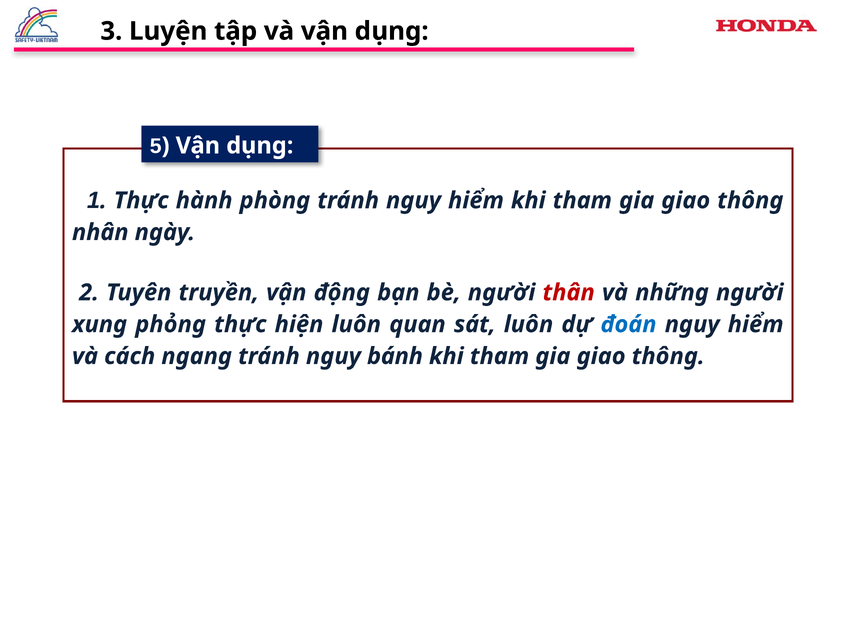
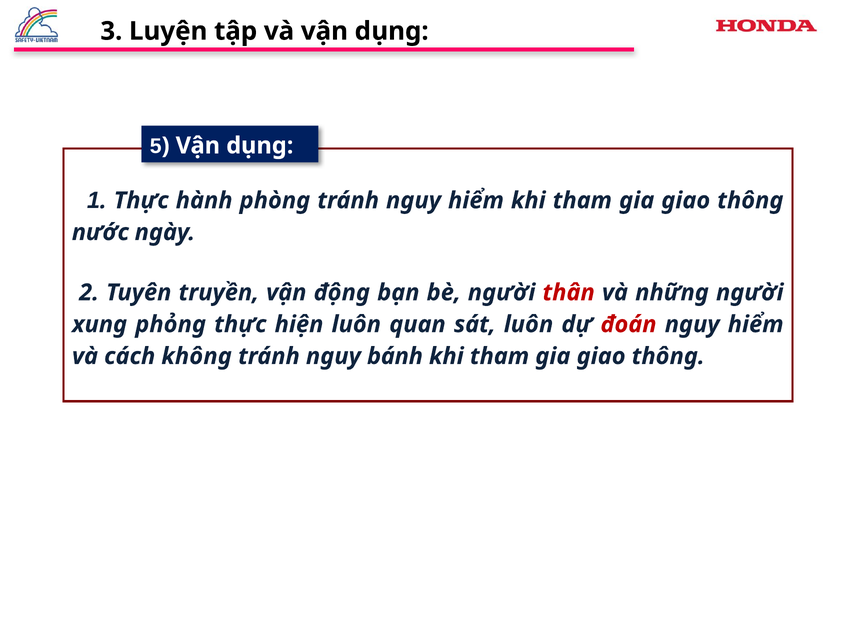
nhân: nhân -> nước
đoán colour: blue -> red
ngang: ngang -> không
